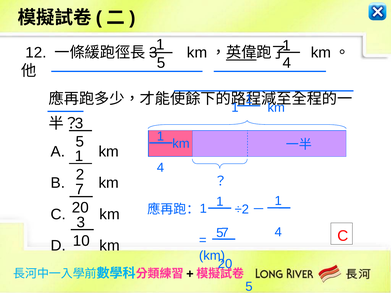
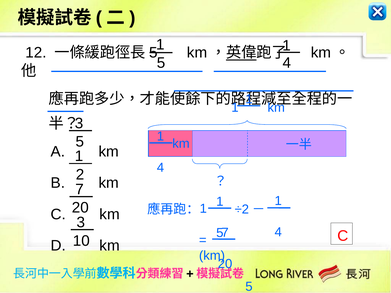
3 at (153, 53): 3 -> 5
